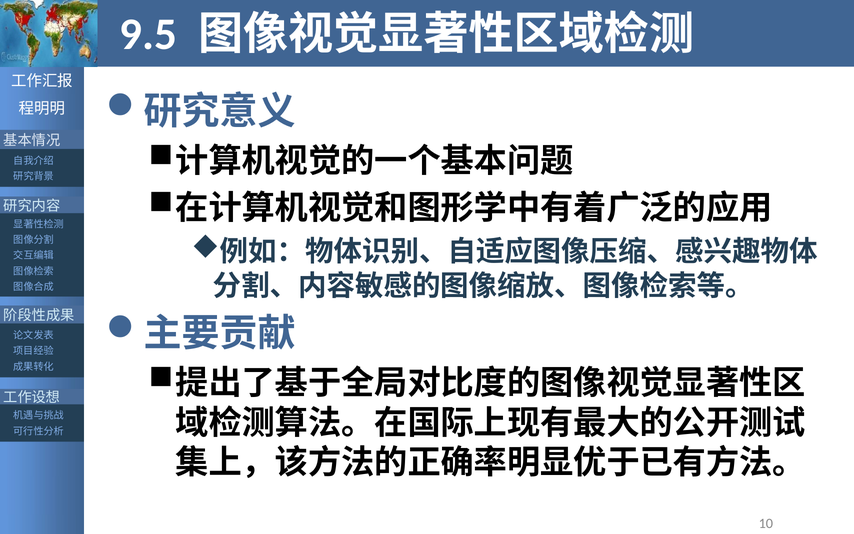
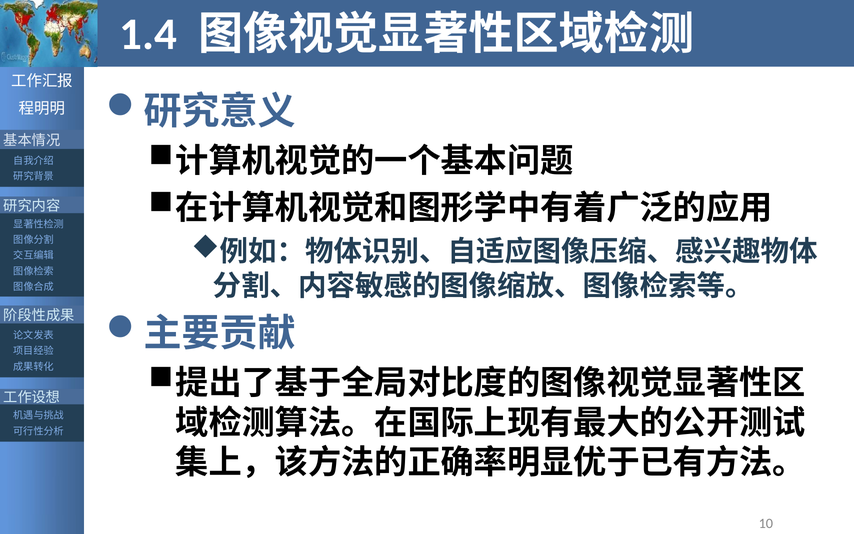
9.5: 9.5 -> 1.4
